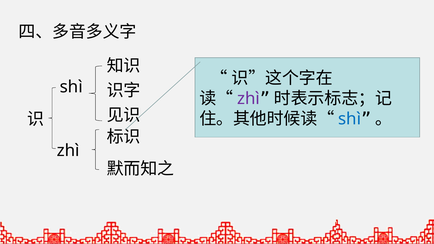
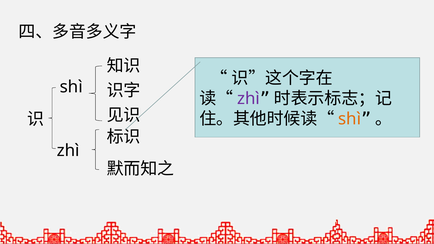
shì at (350, 119) colour: blue -> orange
